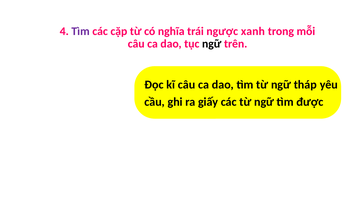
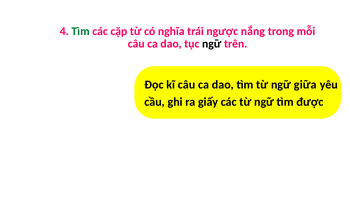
Tìm at (81, 31) colour: purple -> green
xanh: xanh -> nắng
tháp: tháp -> giữa
